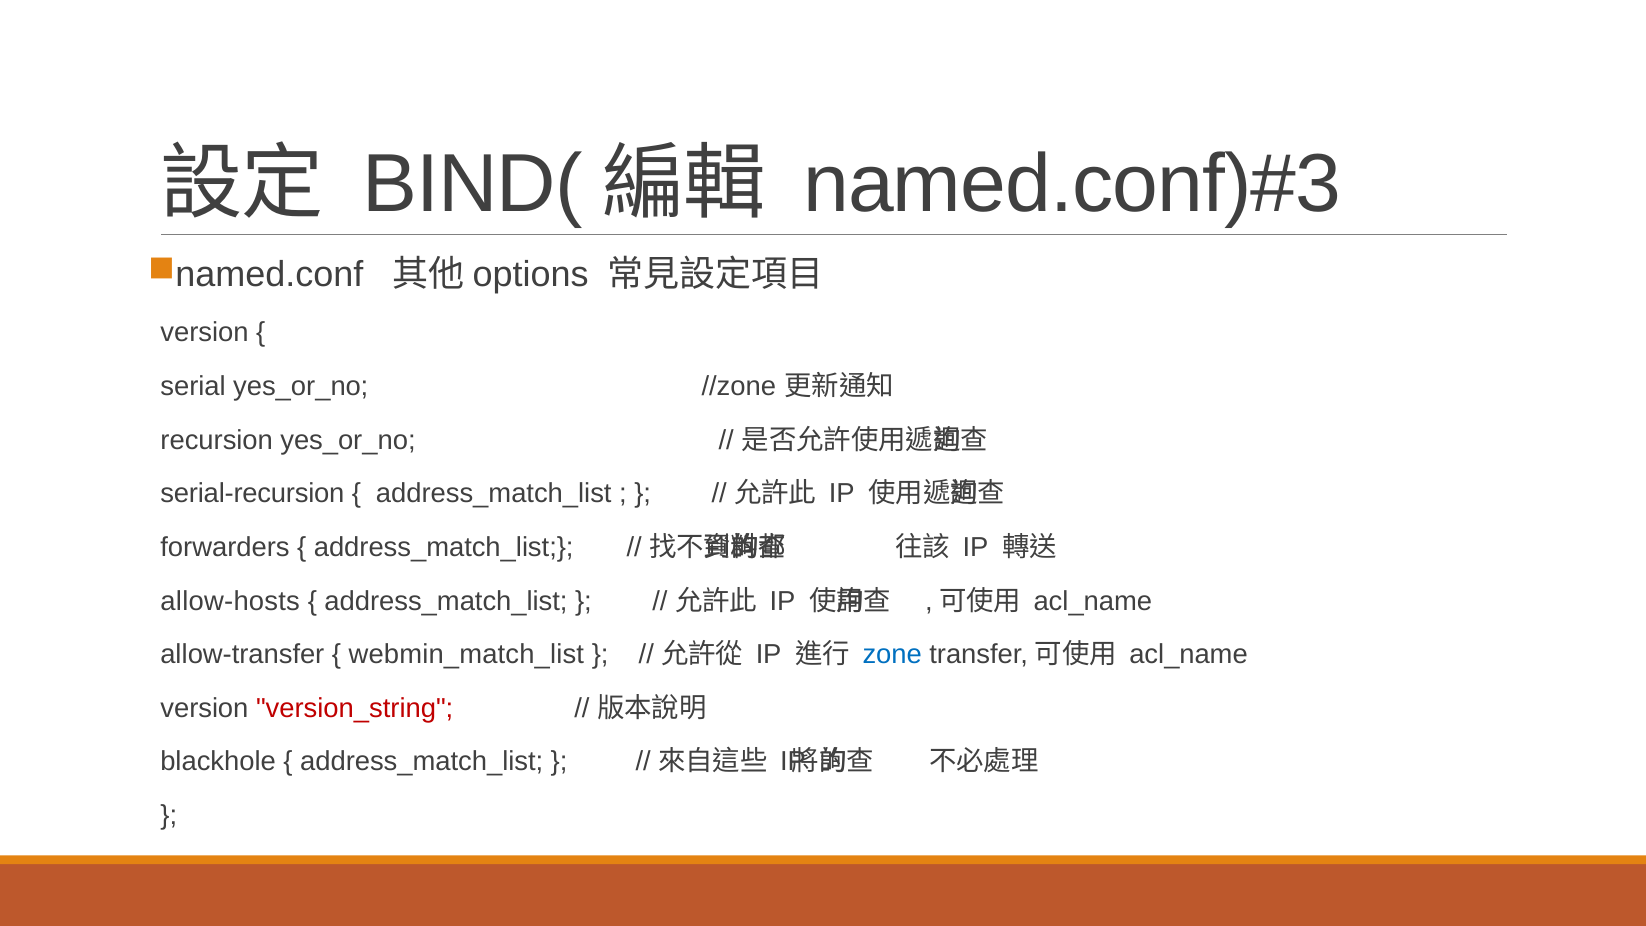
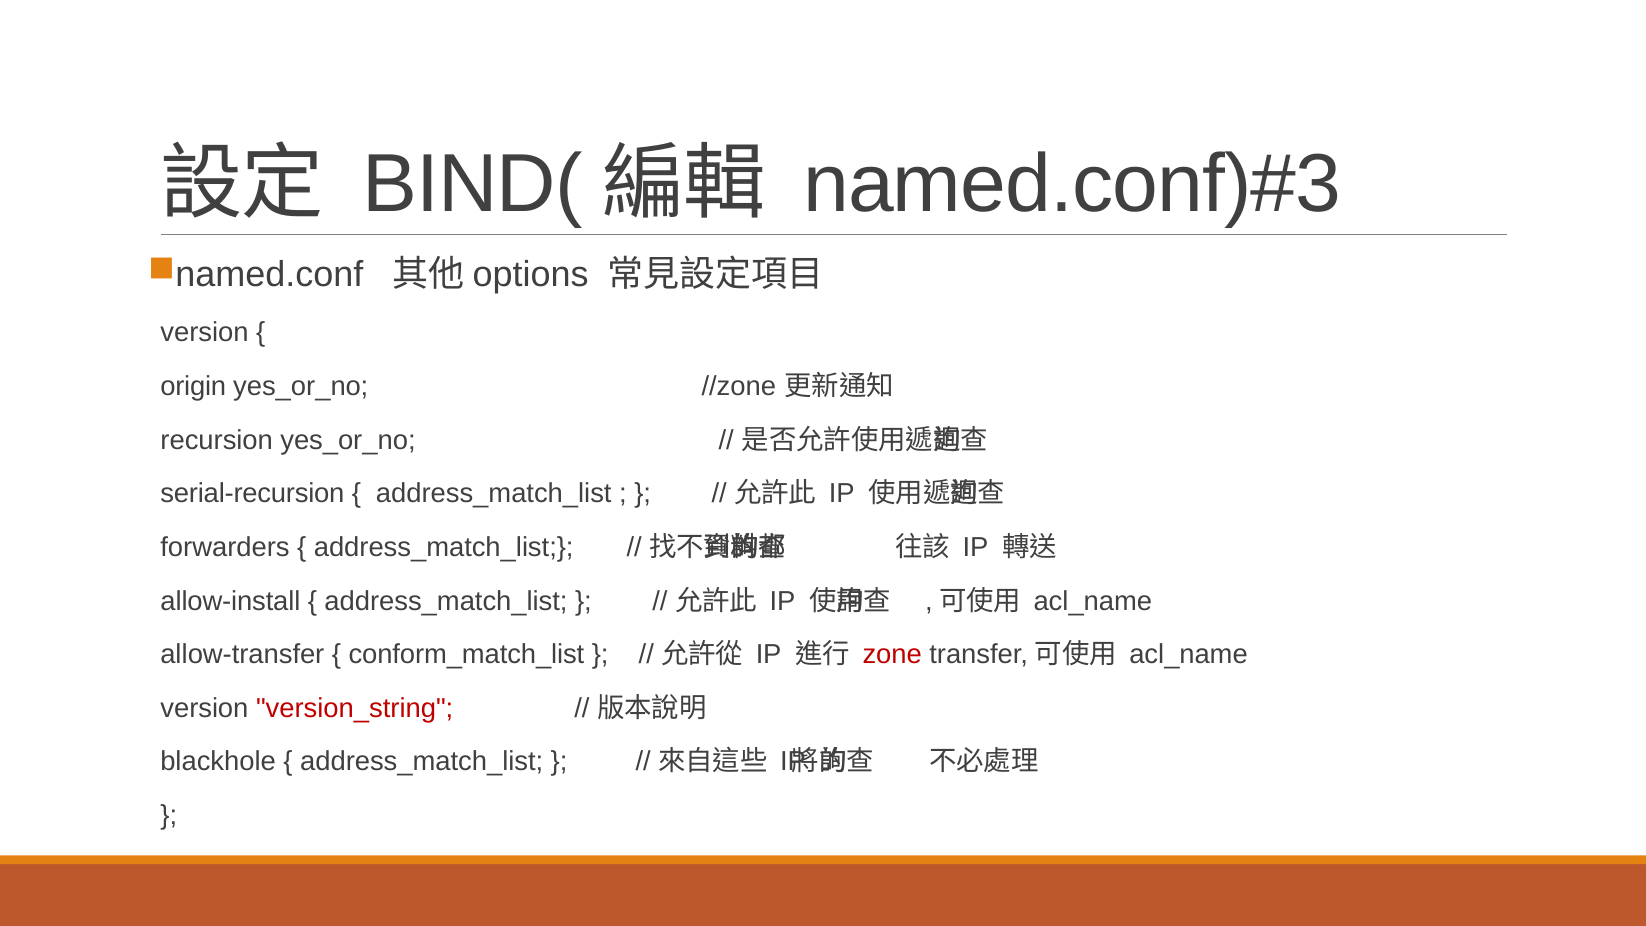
serial: serial -> origin
allow-hosts: allow-hosts -> allow-install
webmin_match_list: webmin_match_list -> conform_match_list
zone colour: blue -> red
